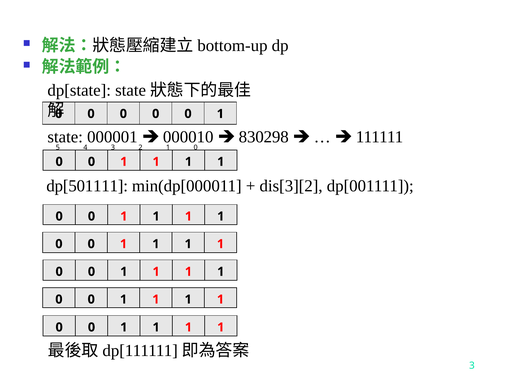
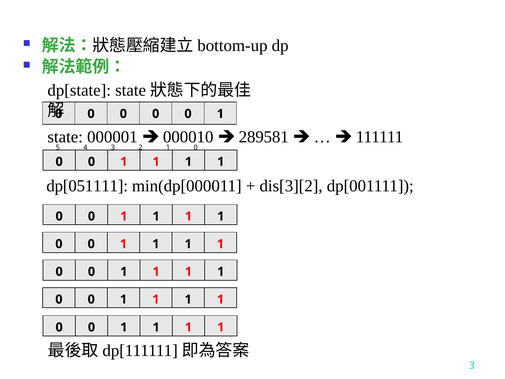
830298: 830298 -> 289581
dp[501111: dp[501111 -> dp[051111
